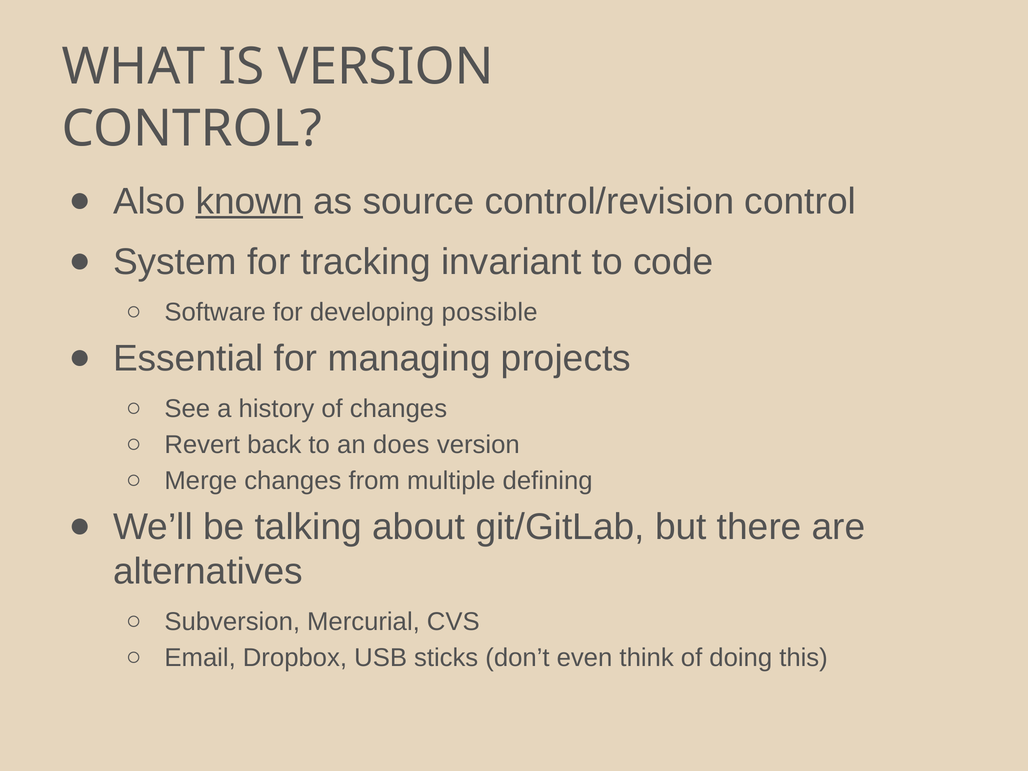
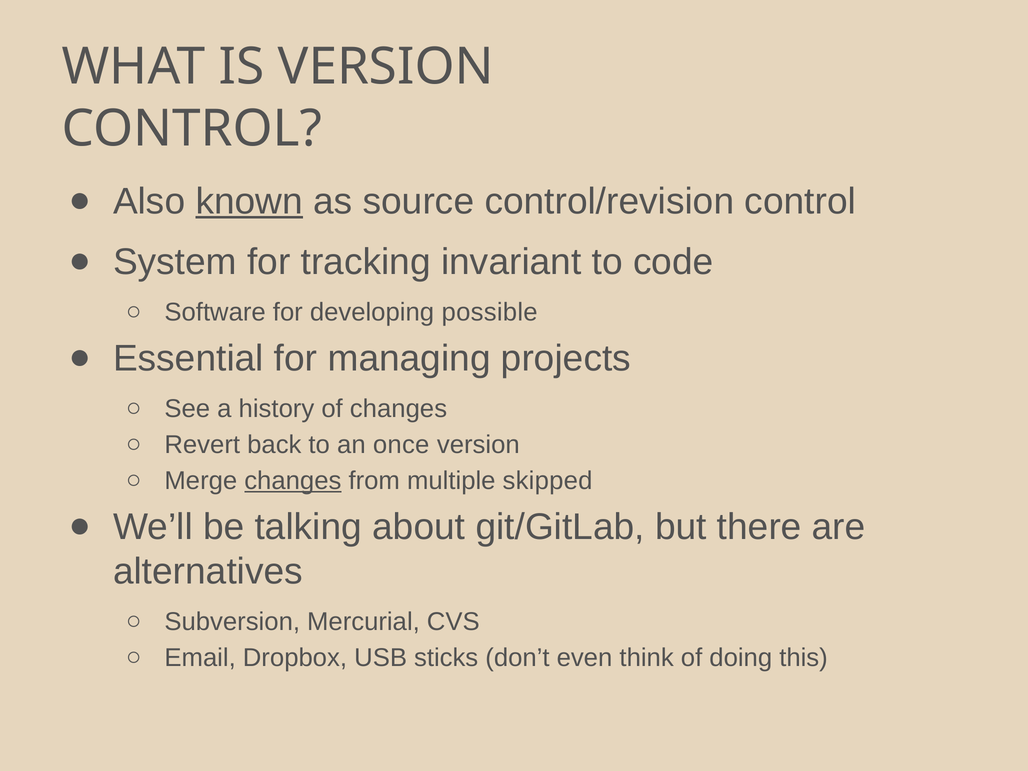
does: does -> once
changes at (293, 481) underline: none -> present
defining: defining -> skipped
